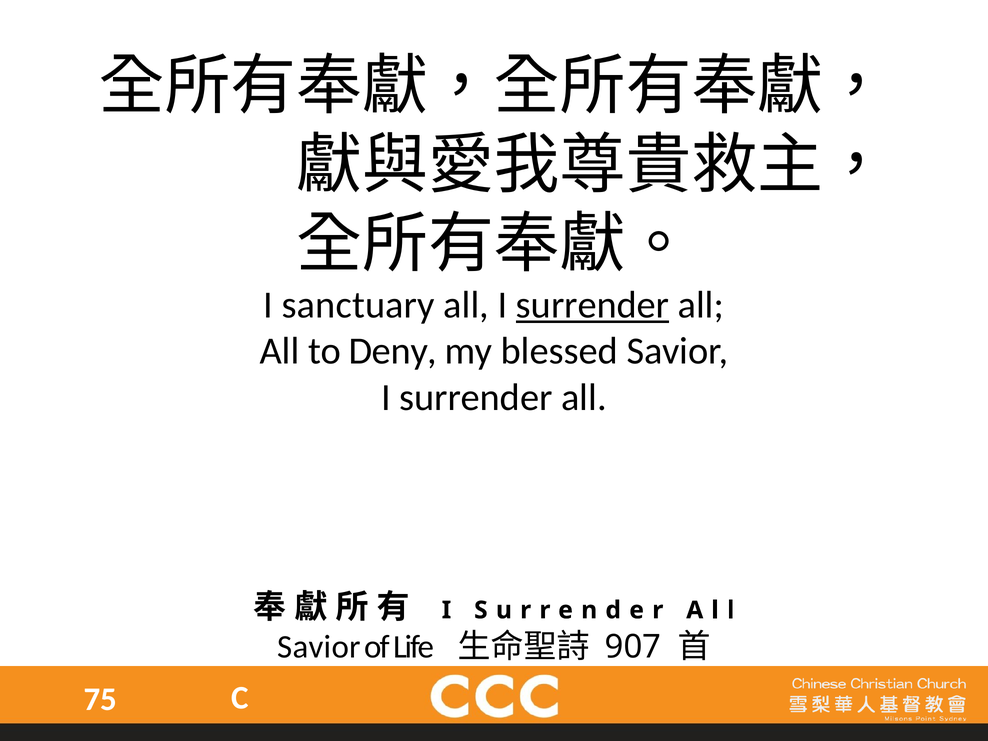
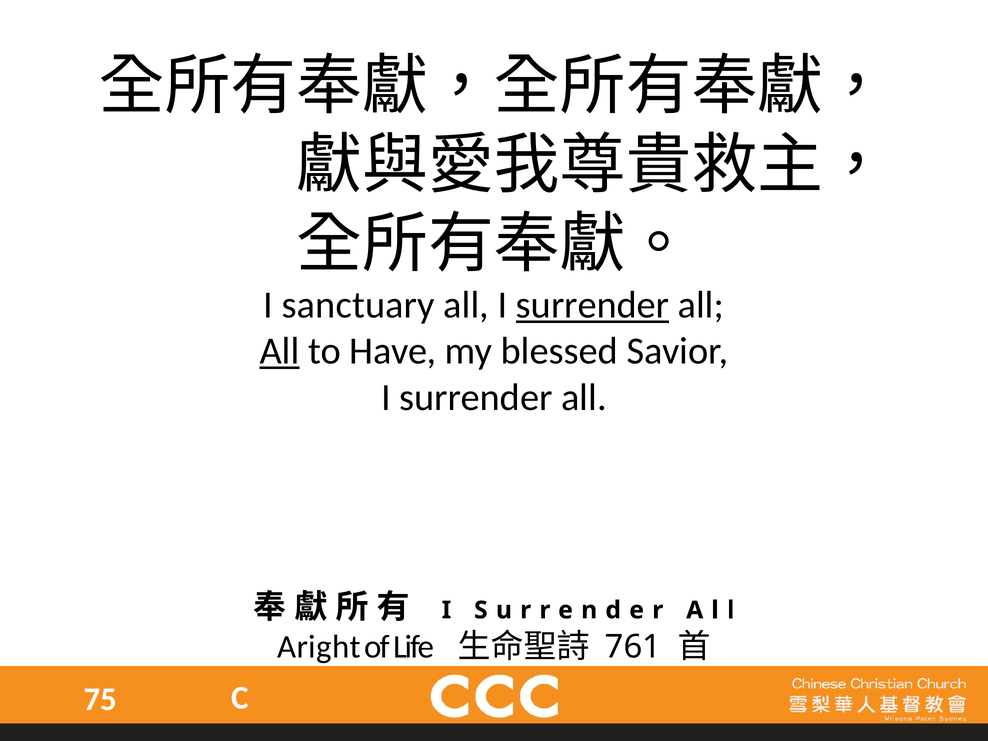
All at (280, 351) underline: none -> present
Deny: Deny -> Have
Savior at (319, 647): Savior -> Aright
907: 907 -> 761
